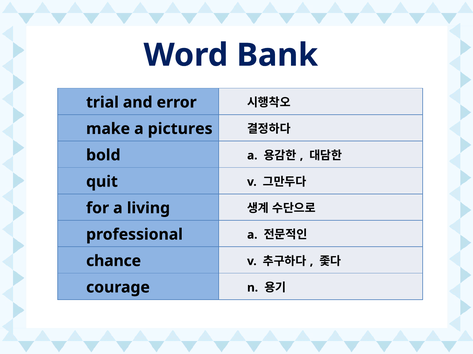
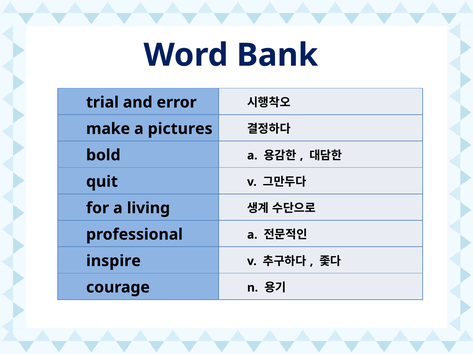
chance: chance -> inspire
